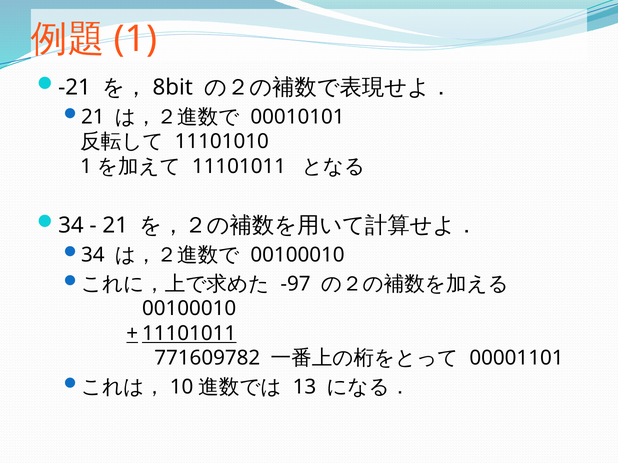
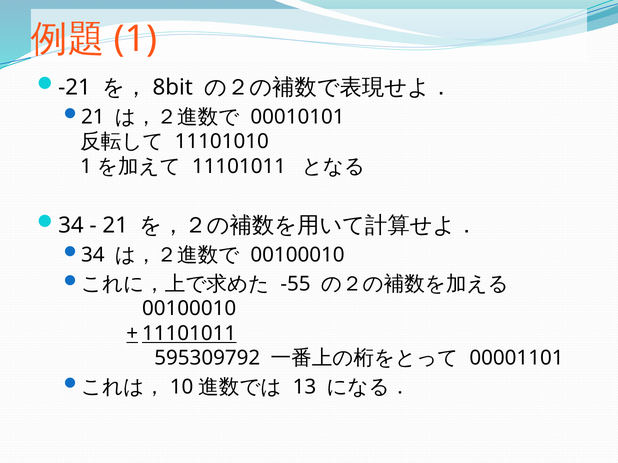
-97: -97 -> -55
771609782: 771609782 -> 595309792
